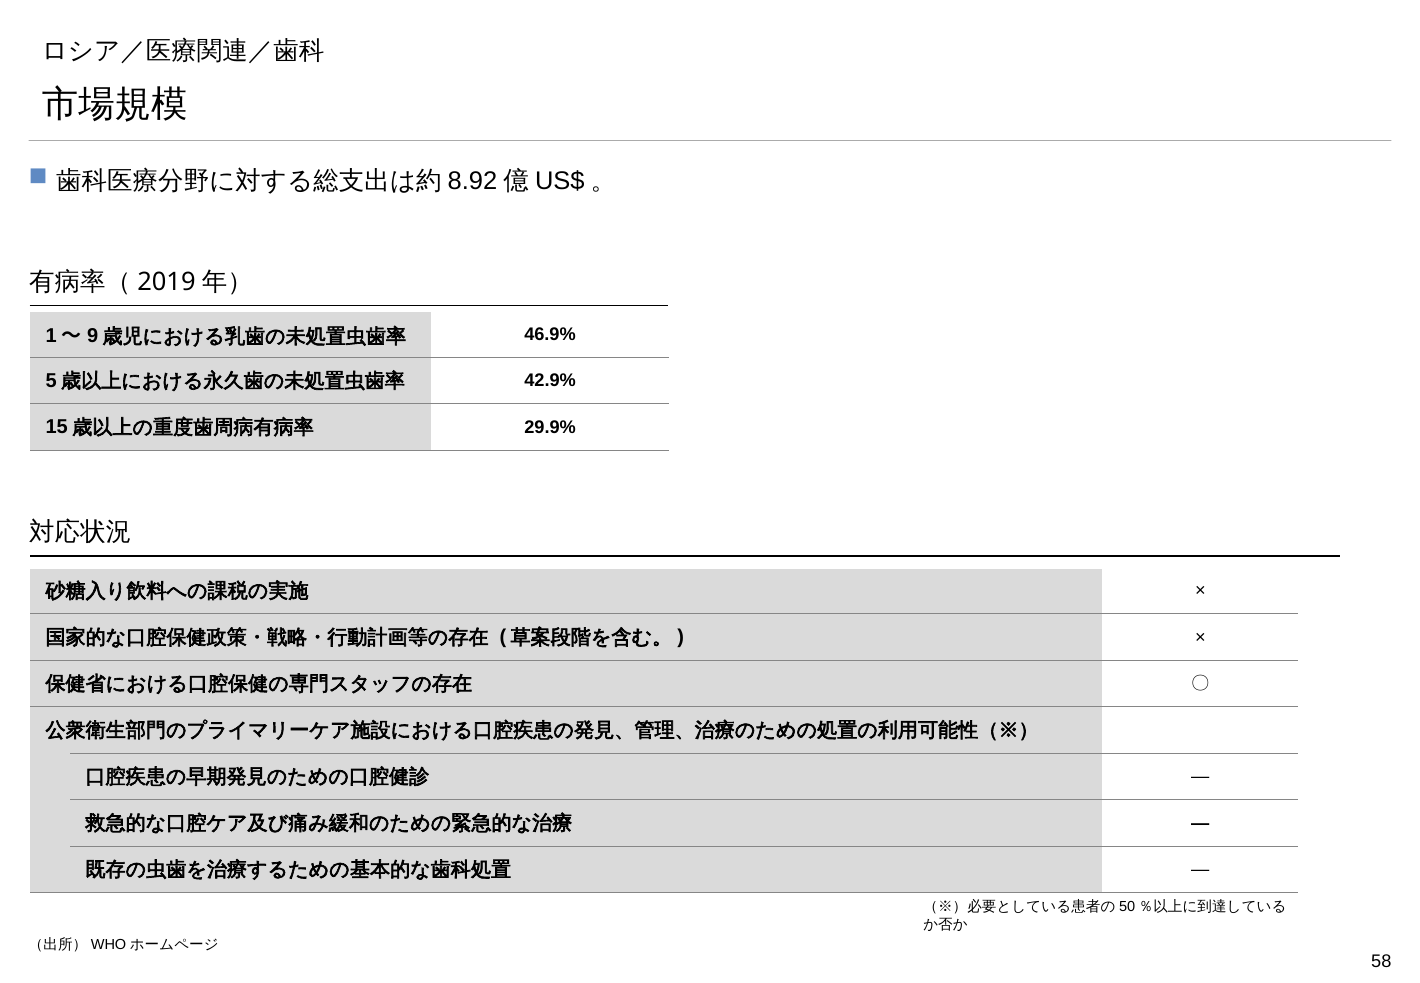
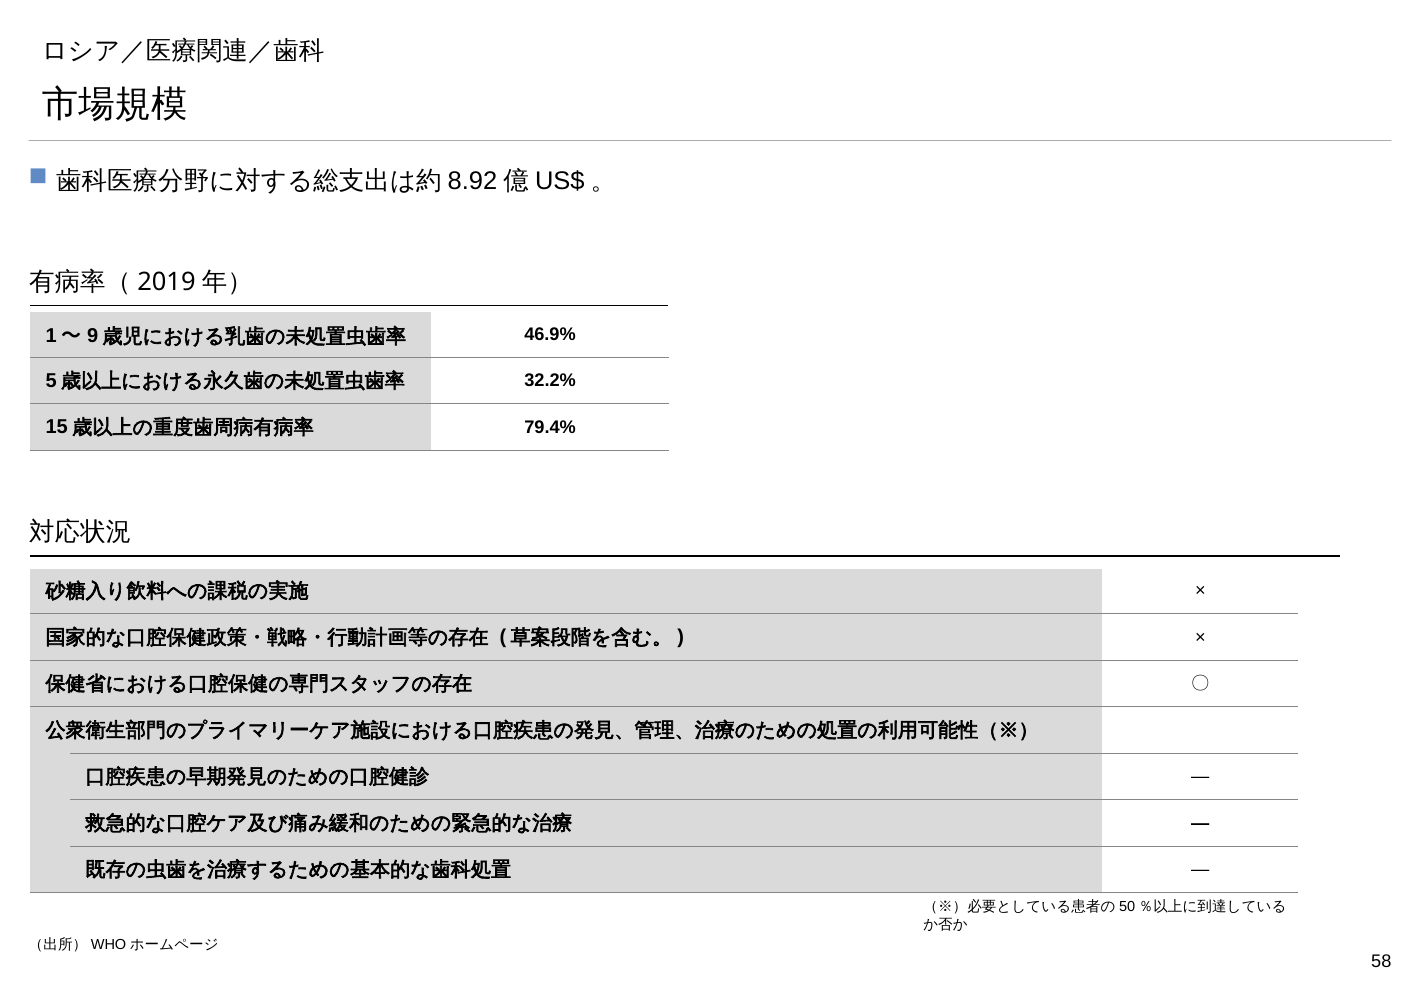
42.9%: 42.9% -> 32.2%
29.9%: 29.9% -> 79.4%
